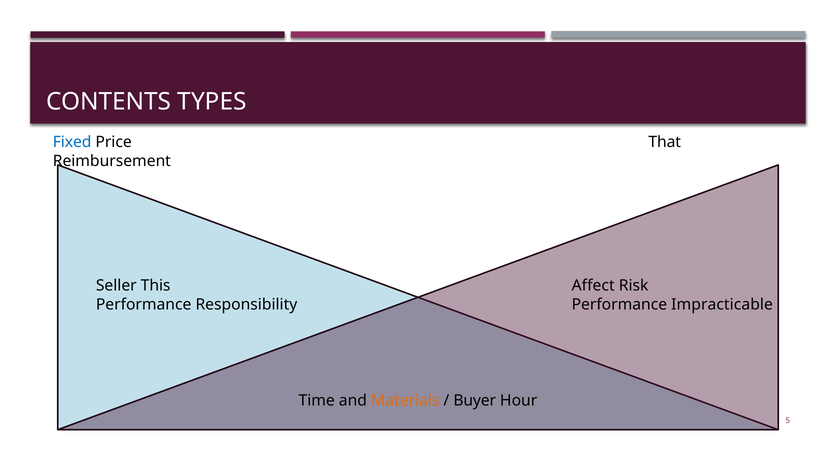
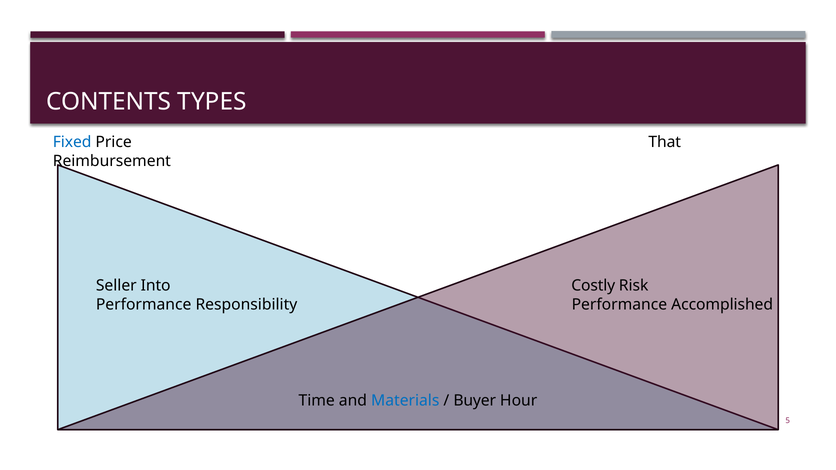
This: This -> Into
Affect: Affect -> Costly
Impracticable: Impracticable -> Accomplished
Materials colour: orange -> blue
